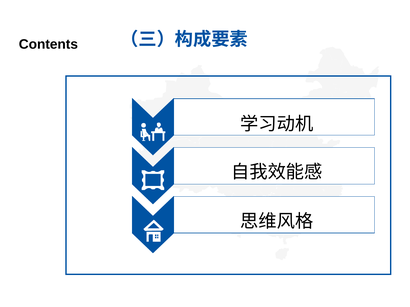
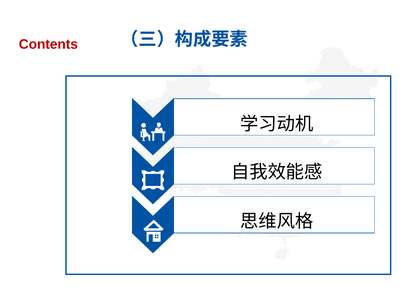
Contents colour: black -> red
